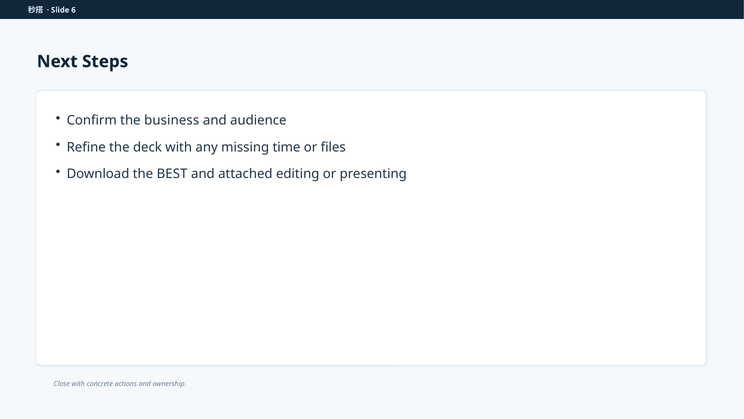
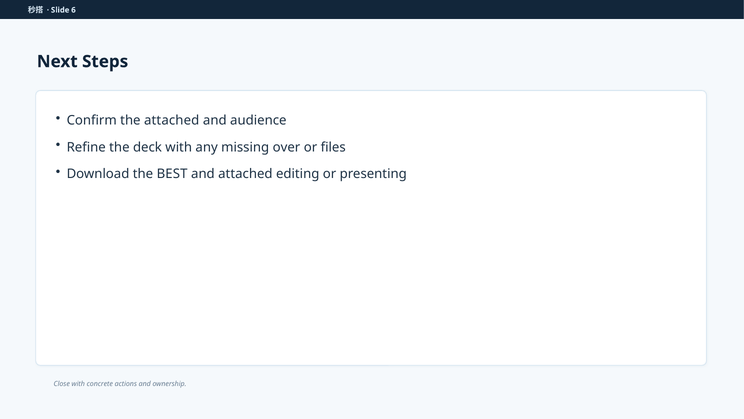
the business: business -> attached
time: time -> over
